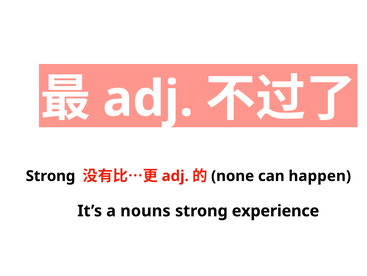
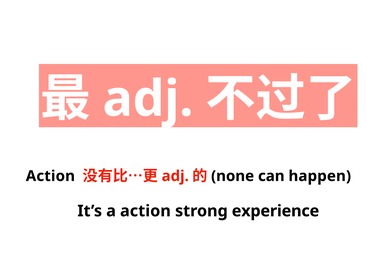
Strong at (51, 176): Strong -> Action
a nouns: nouns -> action
